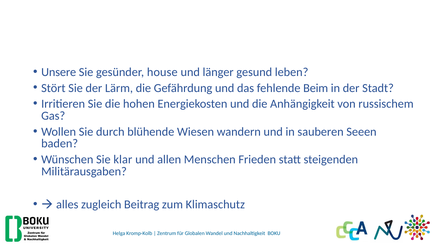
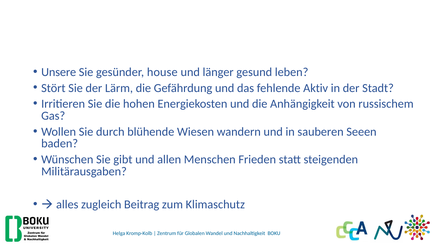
Beim: Beim -> Aktiv
klar: klar -> gibt
